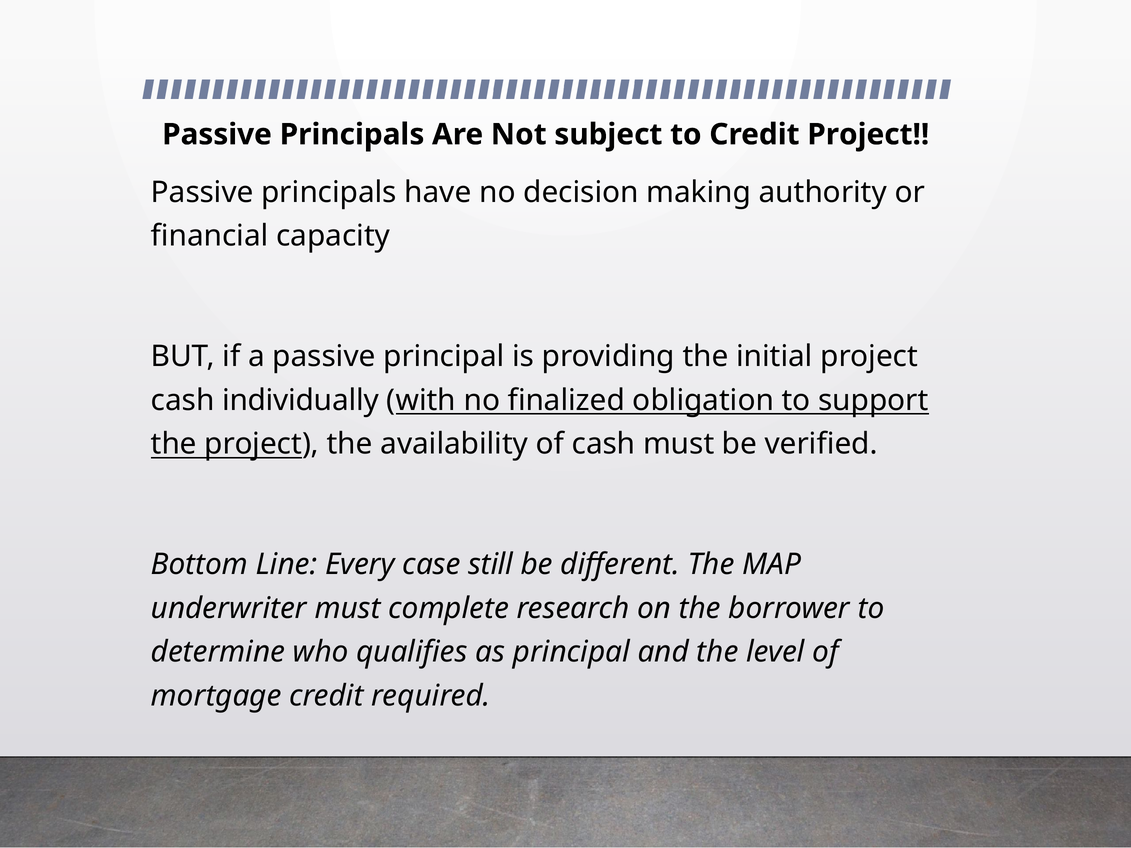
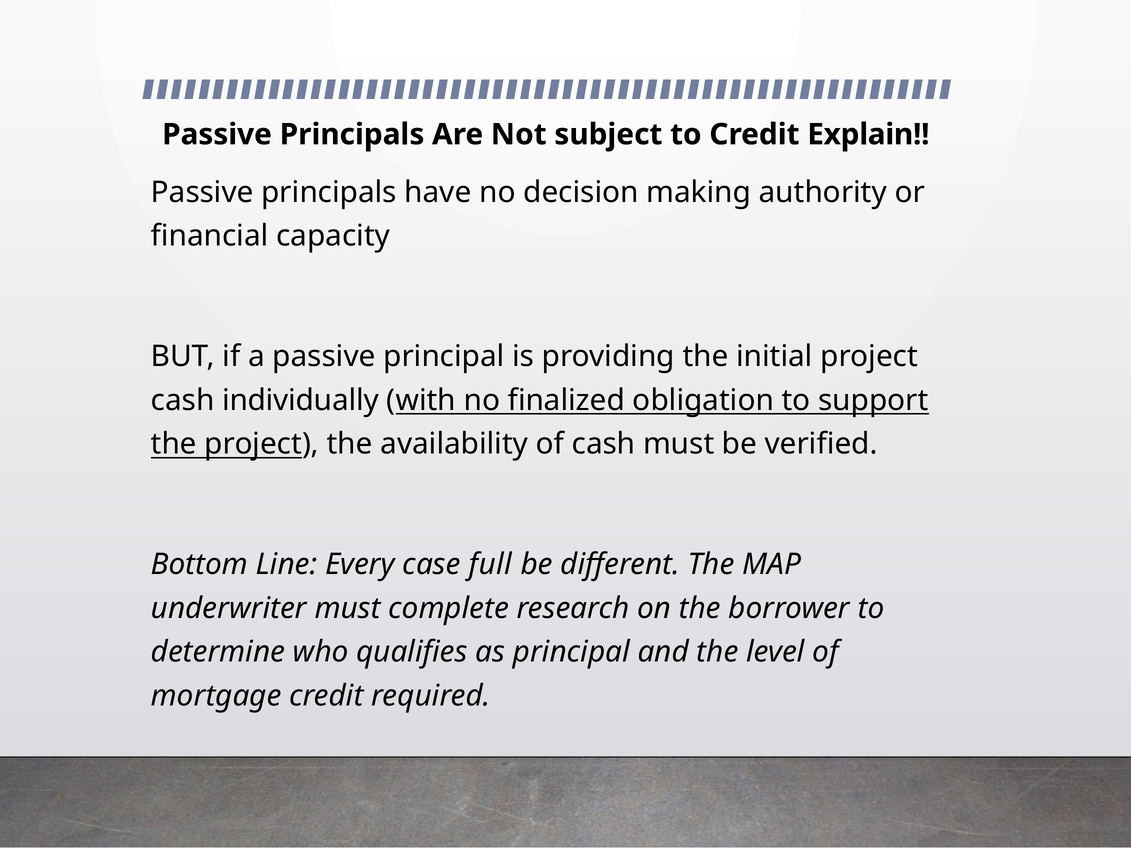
Credit Project: Project -> Explain
still: still -> full
